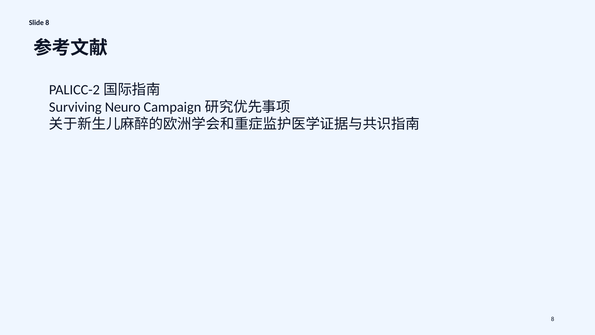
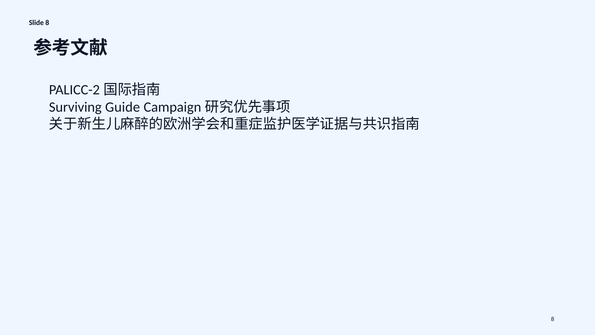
Neuro: Neuro -> Guide
